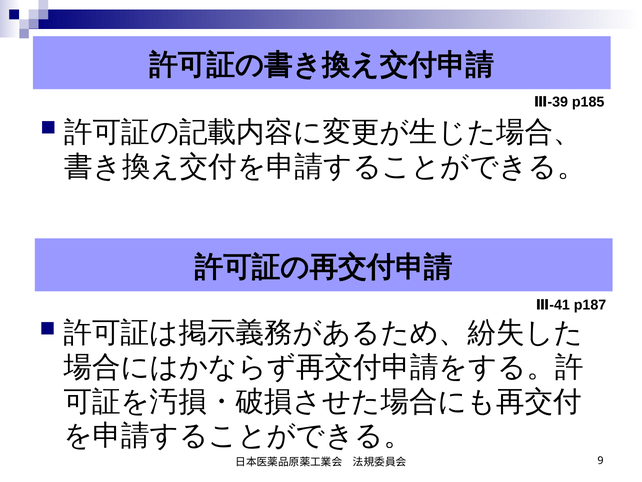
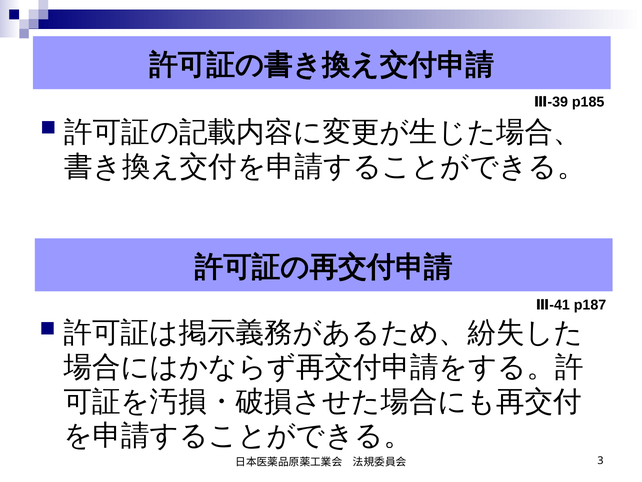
9: 9 -> 3
